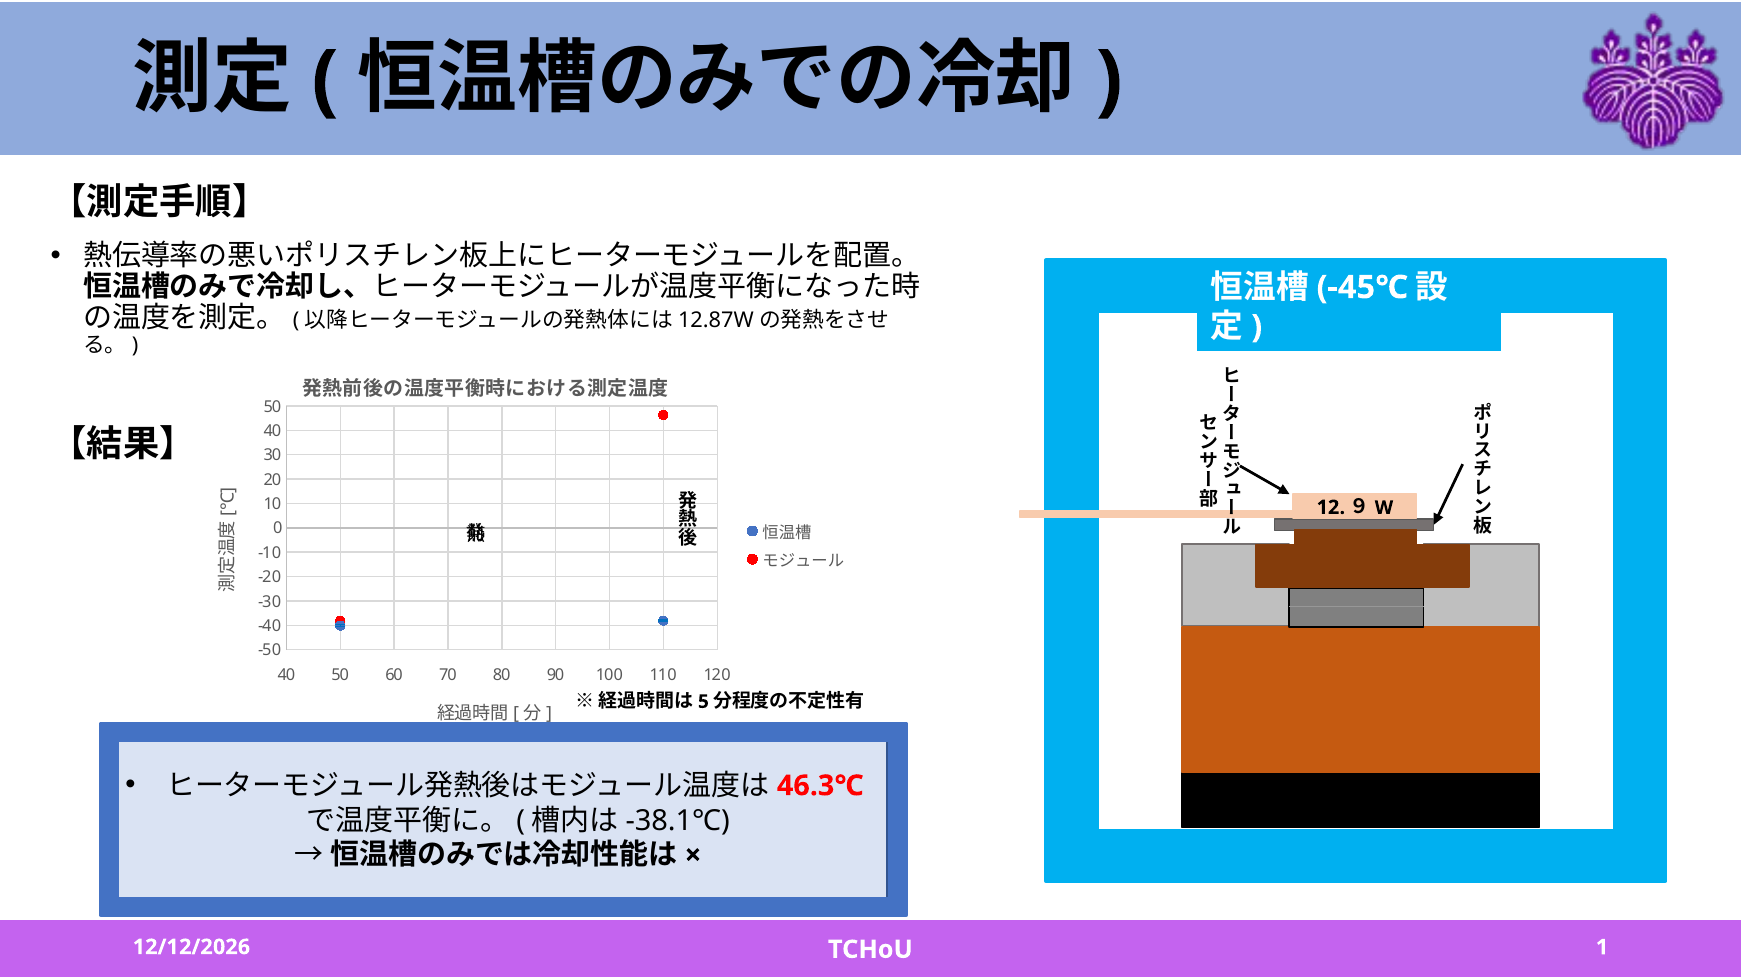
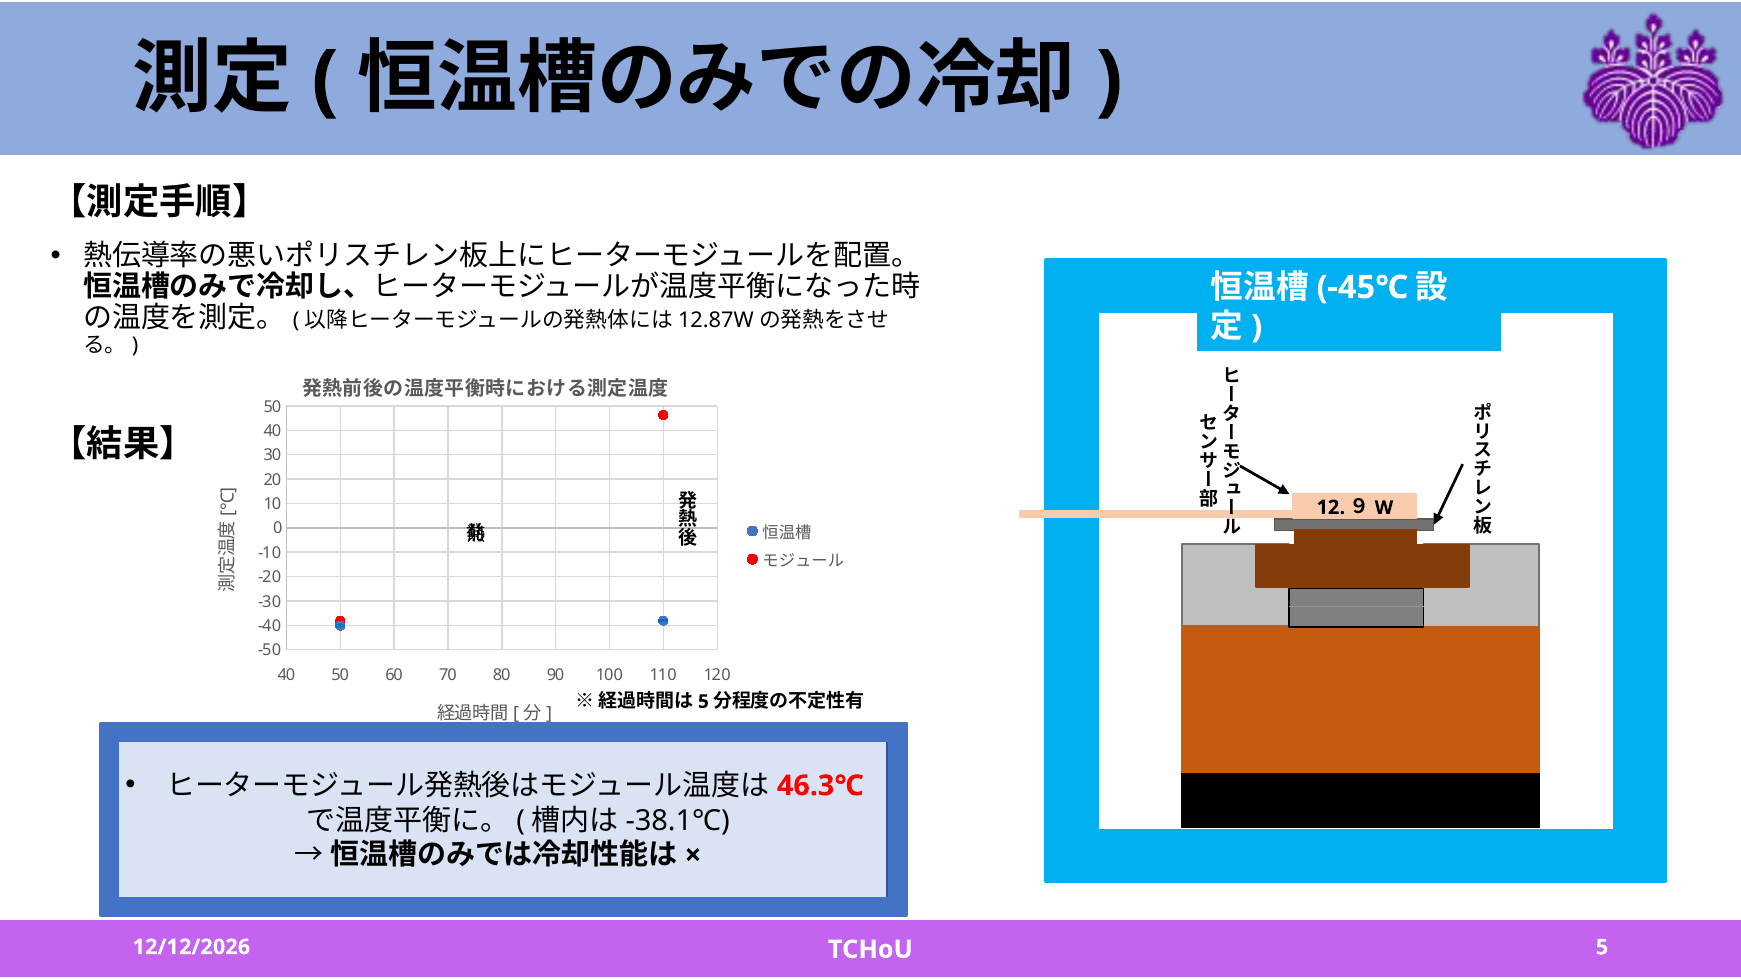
TCHoU 1: 1 -> 5
